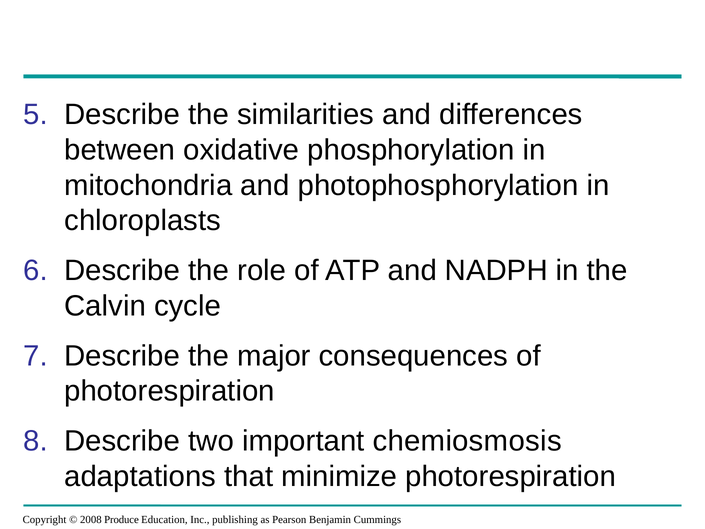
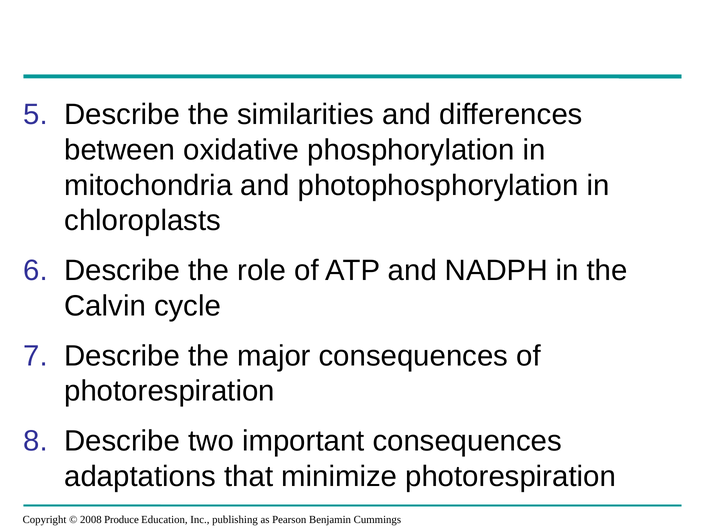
important chemiosmosis: chemiosmosis -> consequences
